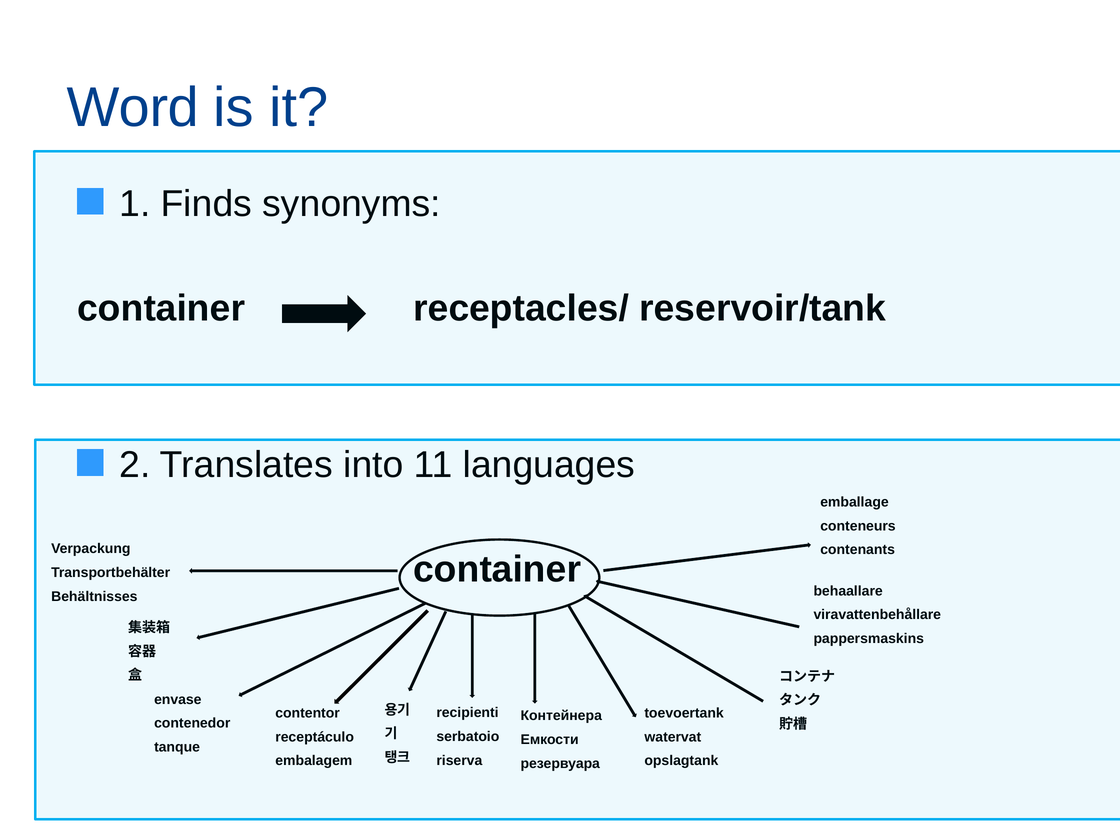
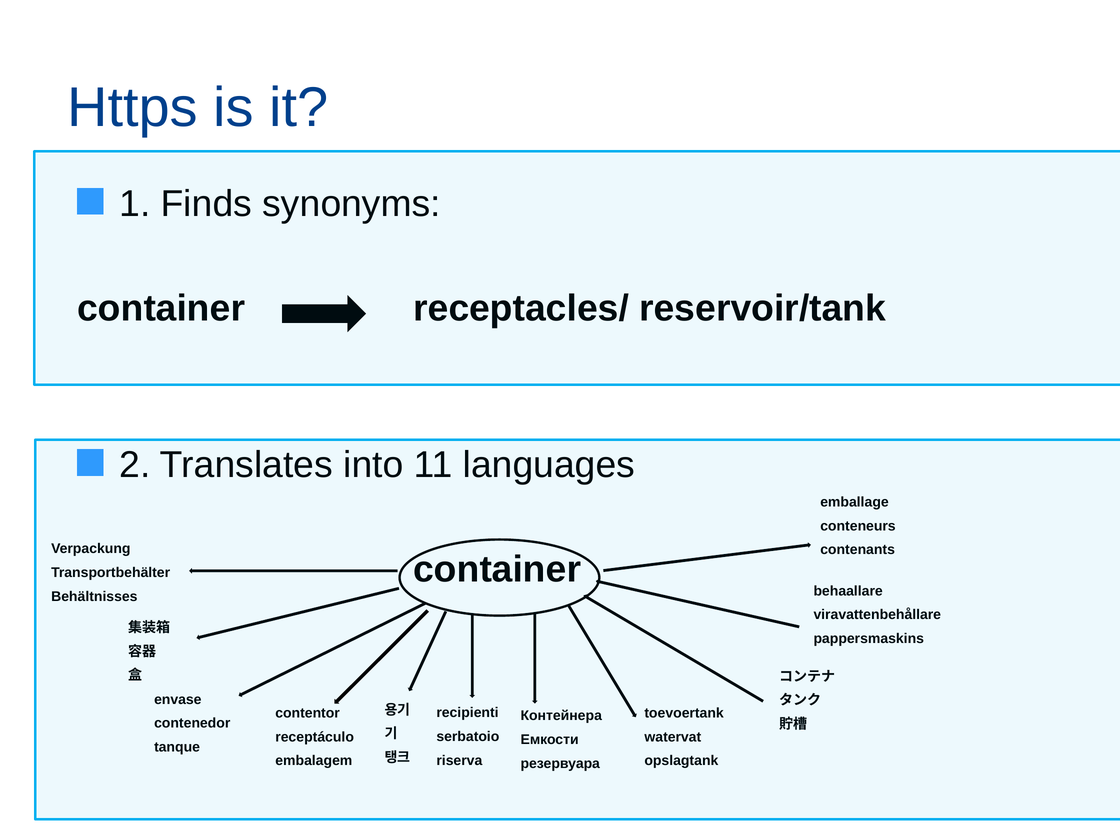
Word: Word -> Https
